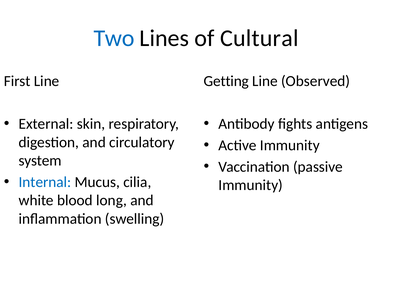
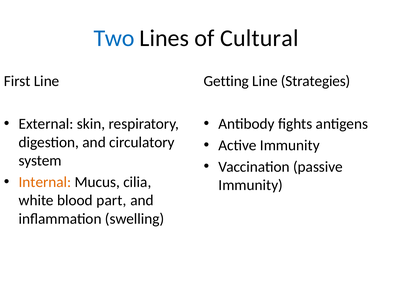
Observed: Observed -> Strategies
Internal colour: blue -> orange
long: long -> part
